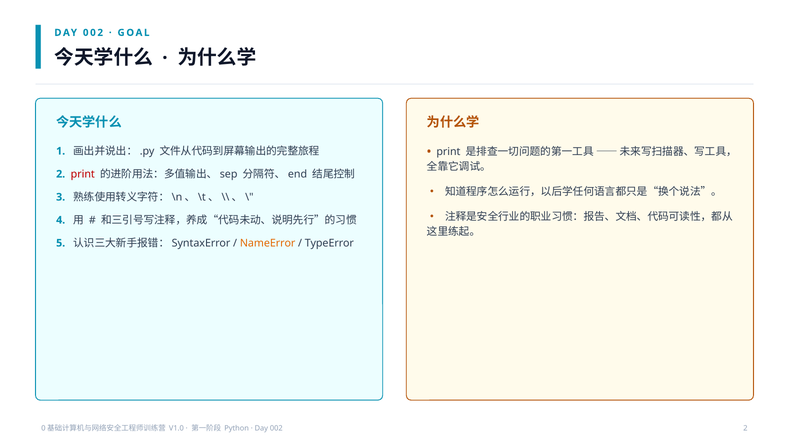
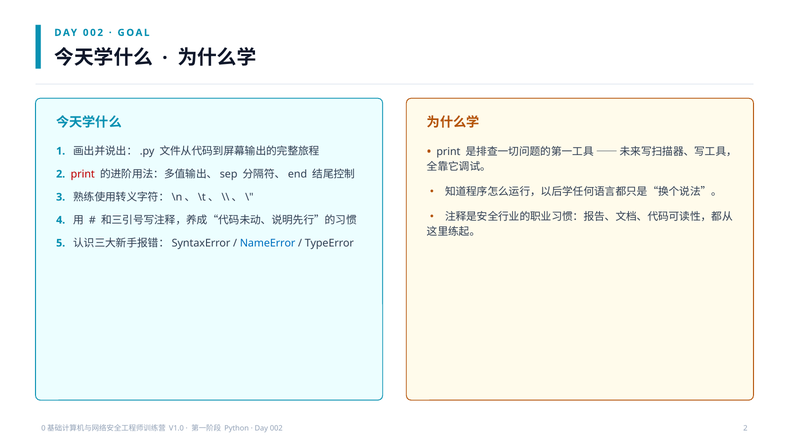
NameError colour: orange -> blue
